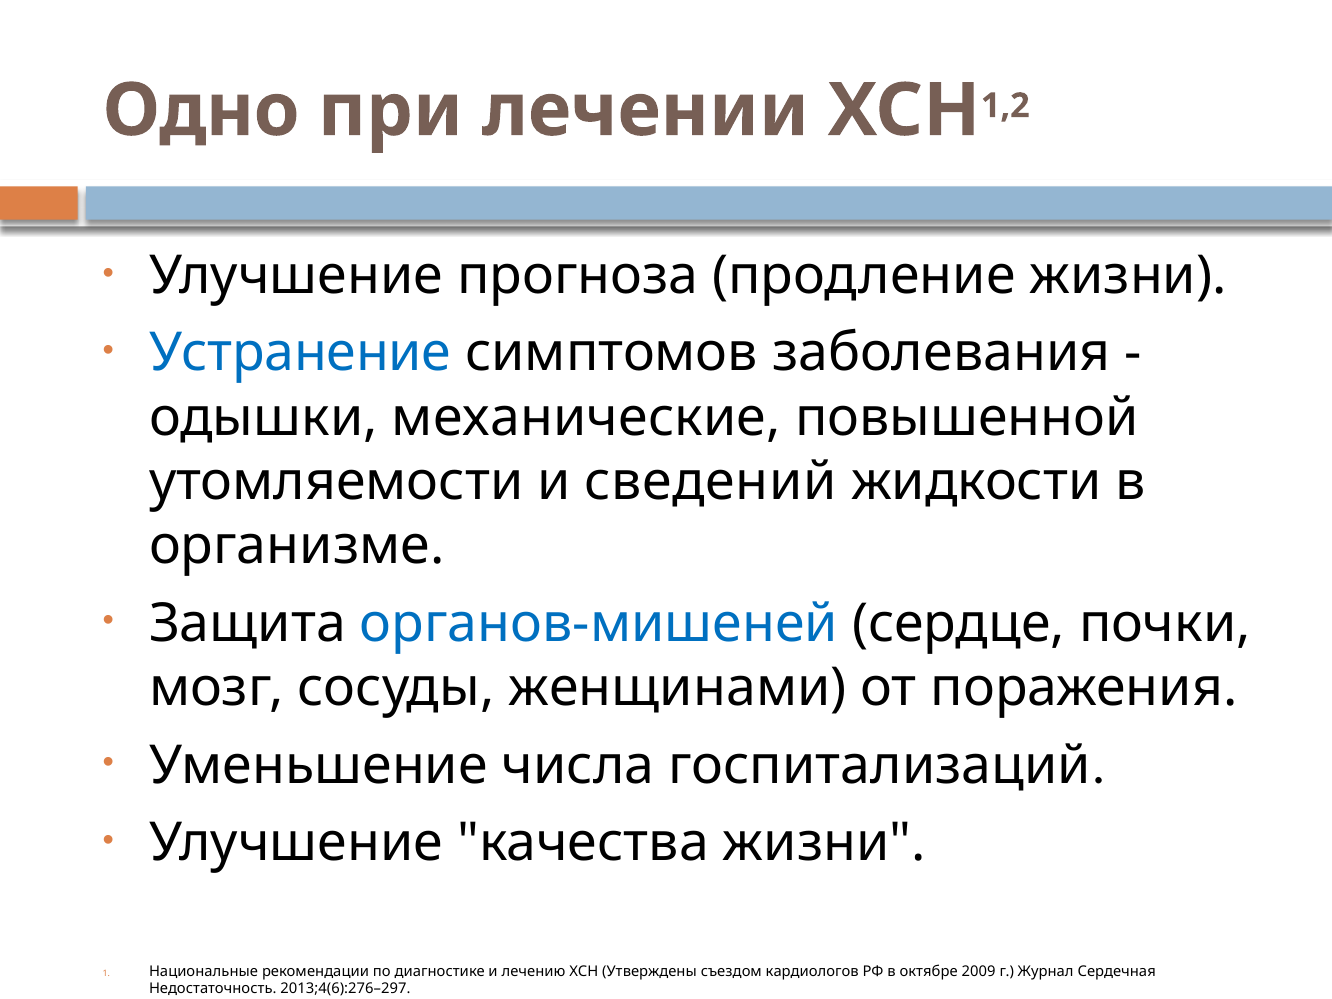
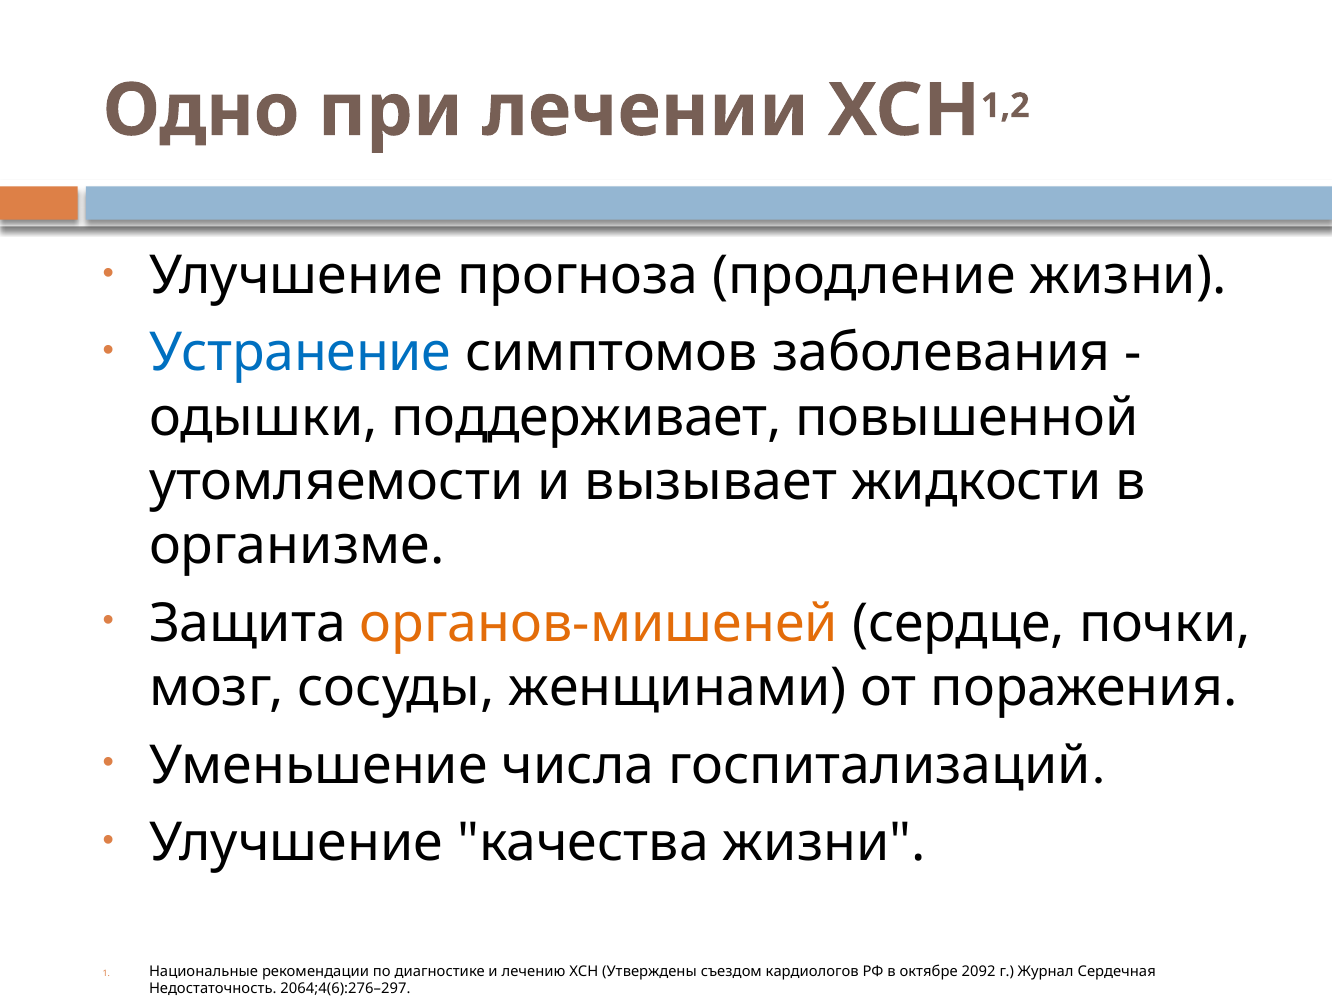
механические: механические -> поддерживает
сведений: сведений -> вызывает
органов-мишеней colour: blue -> orange
2009: 2009 -> 2092
2013;4(6):276–297: 2013;4(6):276–297 -> 2064;4(6):276–297
